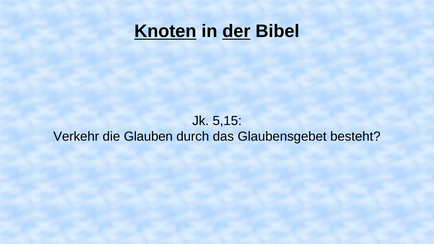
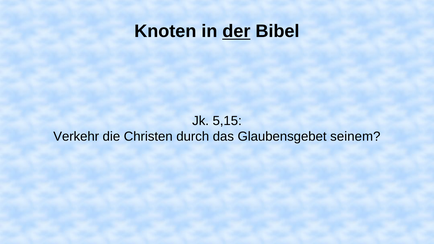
Knoten underline: present -> none
Glauben: Glauben -> Christen
besteht: besteht -> seinem
